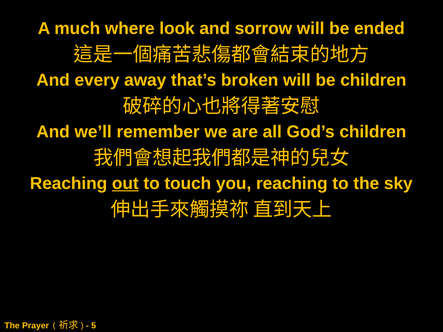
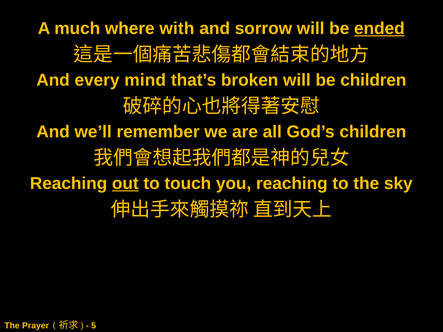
look: look -> with
ended underline: none -> present
away: away -> mind
